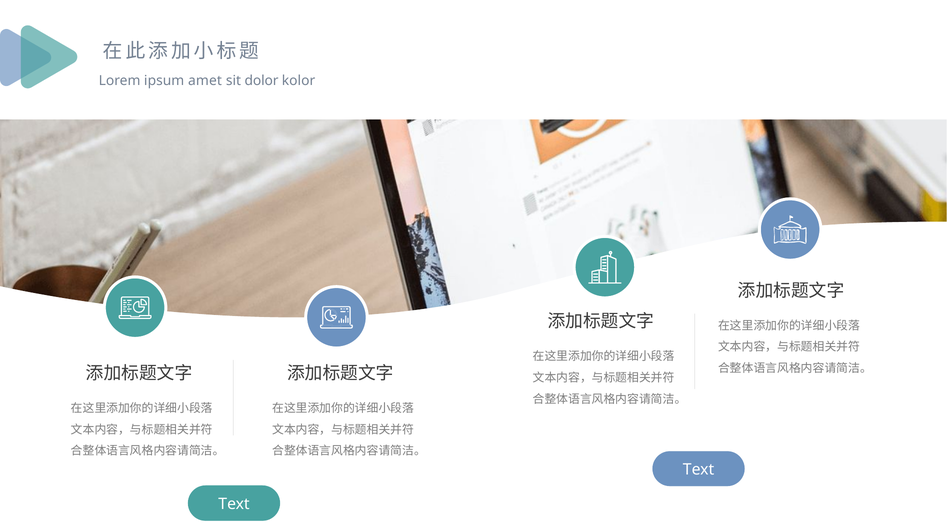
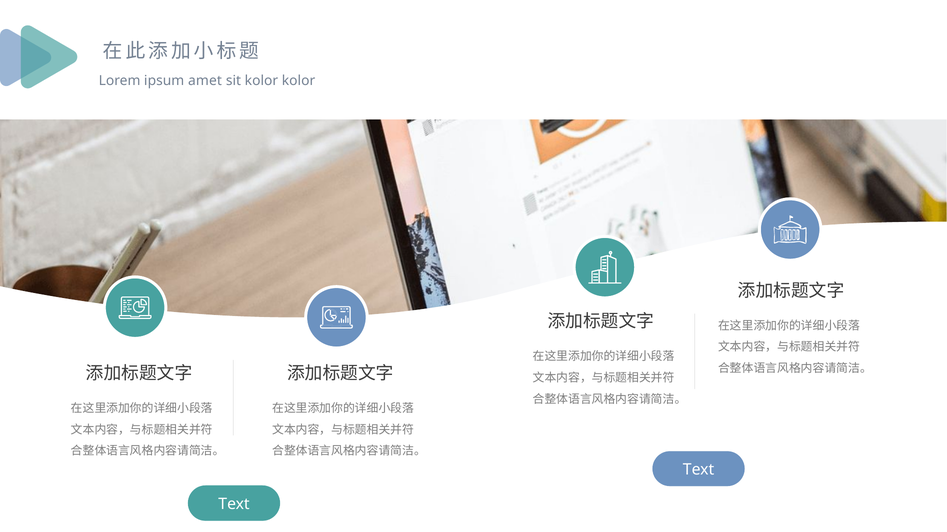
sit dolor: dolor -> kolor
